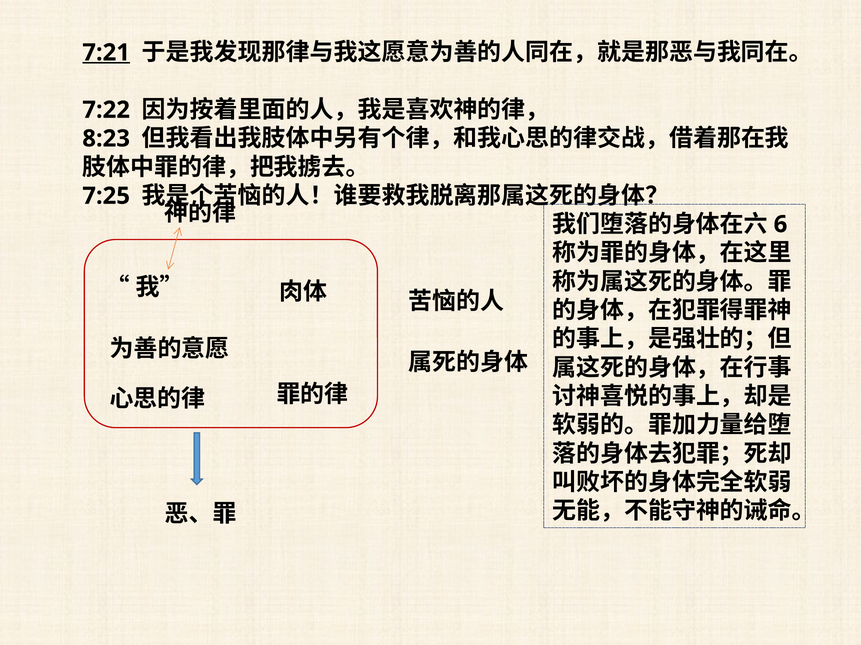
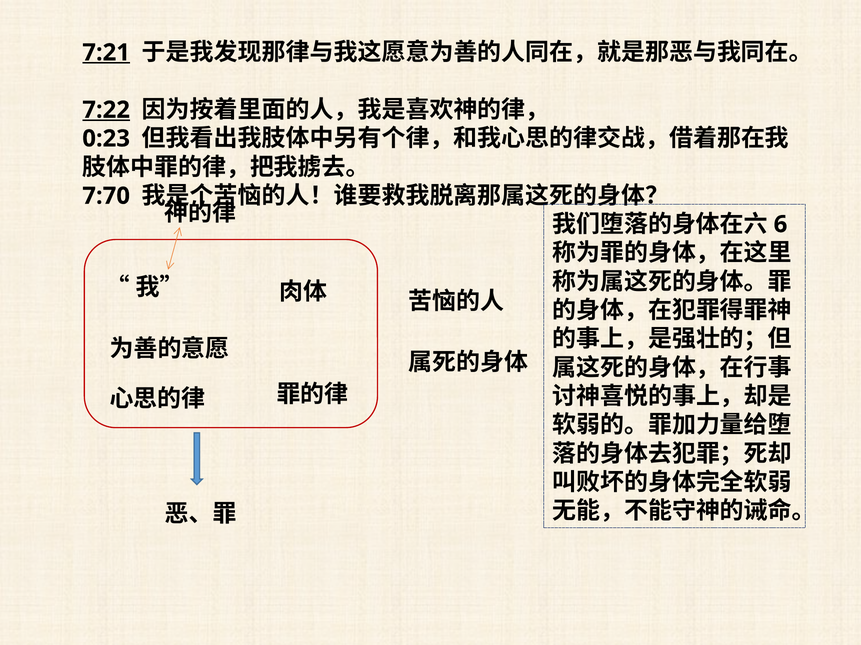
7:22 underline: none -> present
8:23: 8:23 -> 0:23
7:25: 7:25 -> 7:70
